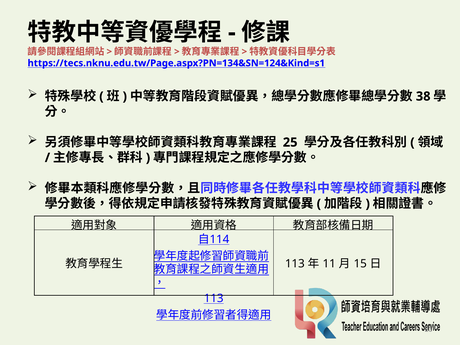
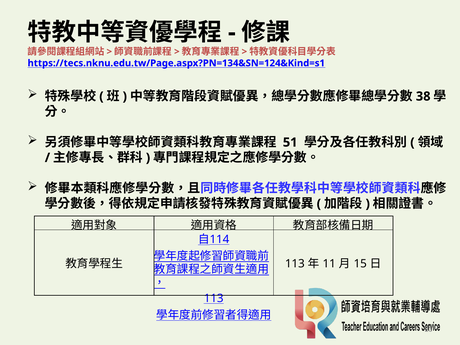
25: 25 -> 51
